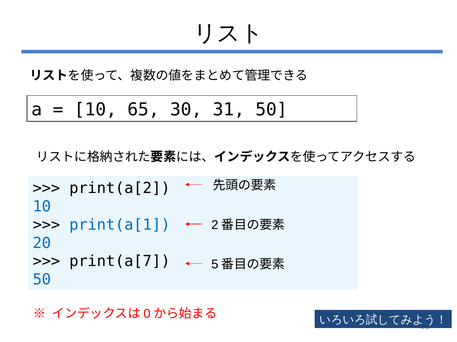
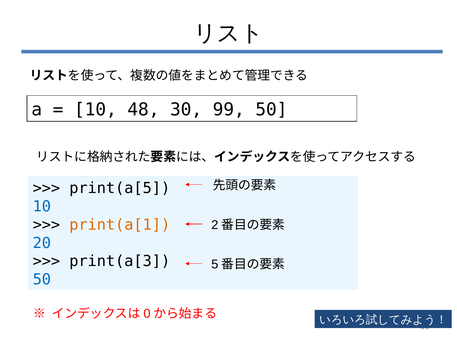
65: 65 -> 48
31: 31 -> 99
print(a[2: print(a[2 -> print(a[5
print(a[1 colour: blue -> orange
print(a[7: print(a[7 -> print(a[3
